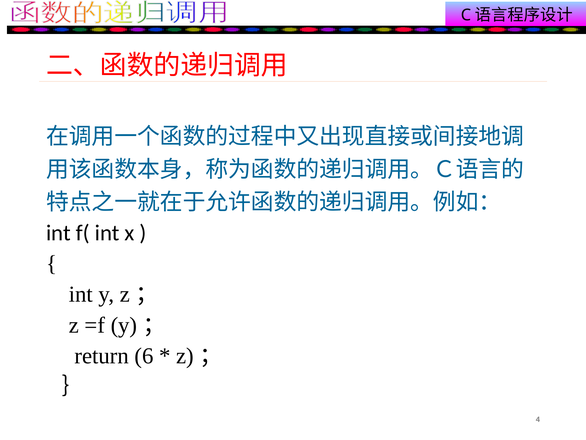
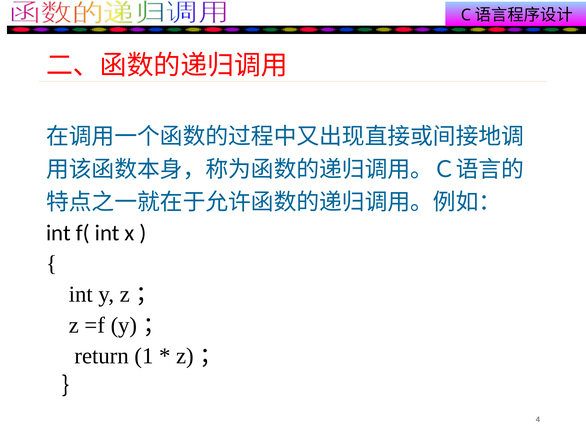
6: 6 -> 1
